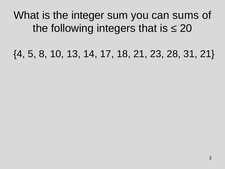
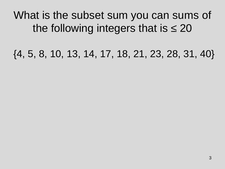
integer: integer -> subset
31 21: 21 -> 40
